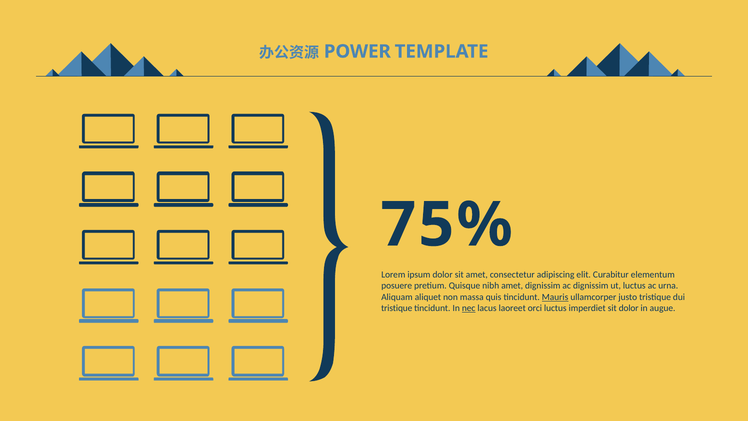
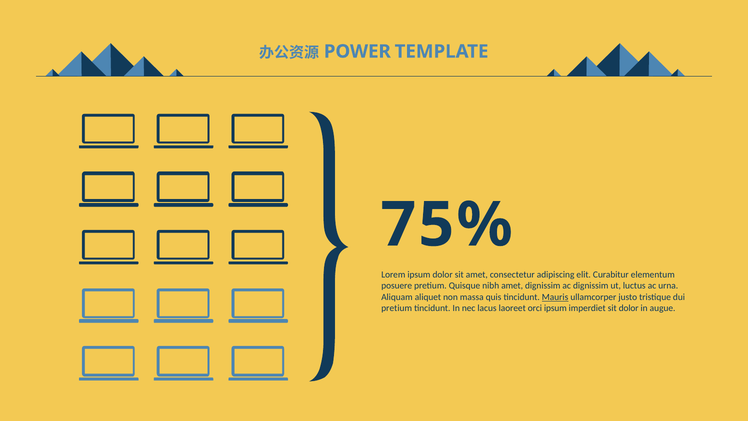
tristique at (397, 308): tristique -> pretium
nec underline: present -> none
orci luctus: luctus -> ipsum
